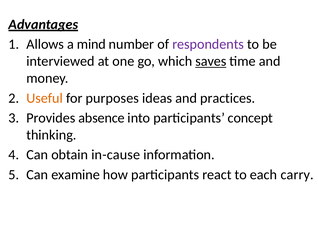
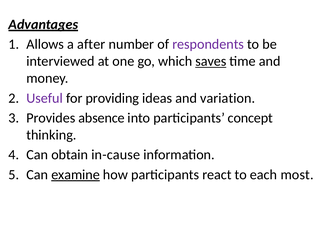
mind: mind -> after
Useful colour: orange -> purple
purposes: purposes -> providing
practices: practices -> variation
examine underline: none -> present
carry: carry -> most
